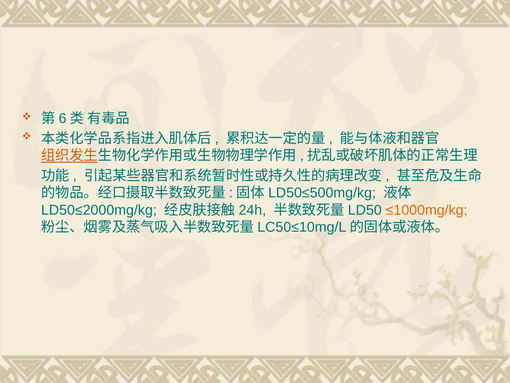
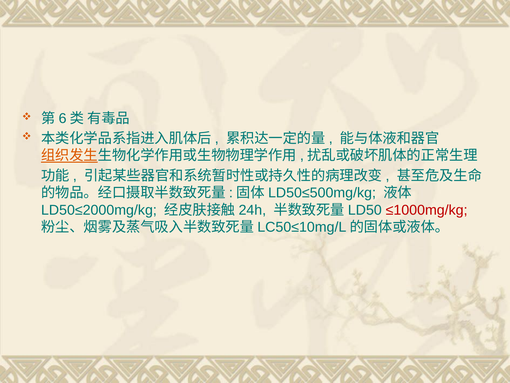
≤1000mg/kg colour: orange -> red
